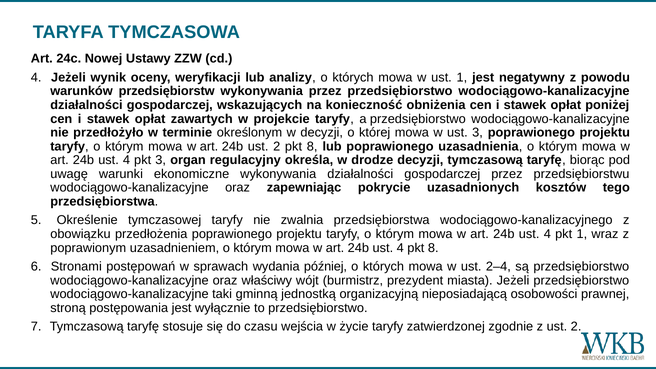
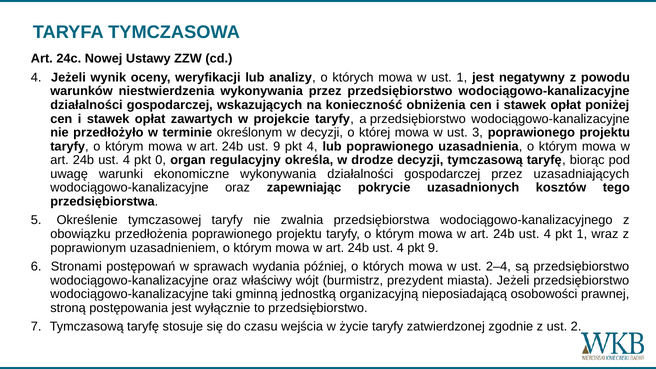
przedsiębiorstw: przedsiębiorstw -> niestwierdzenia
24b ust 2: 2 -> 9
8 at (312, 146): 8 -> 4
pkt 3: 3 -> 0
przedsiębiorstwu: przedsiębiorstwu -> uzasadniających
4 pkt 8: 8 -> 9
